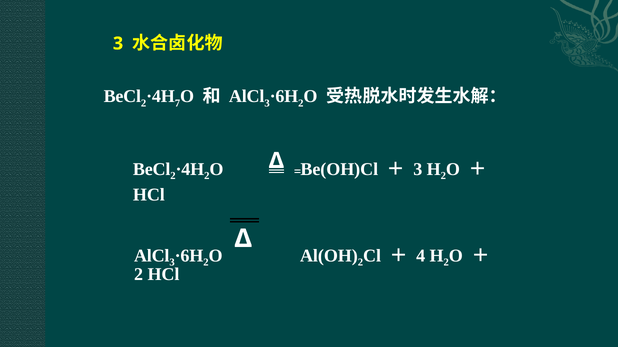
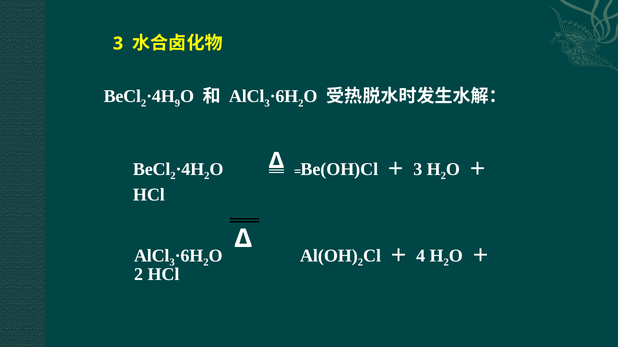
7: 7 -> 9
